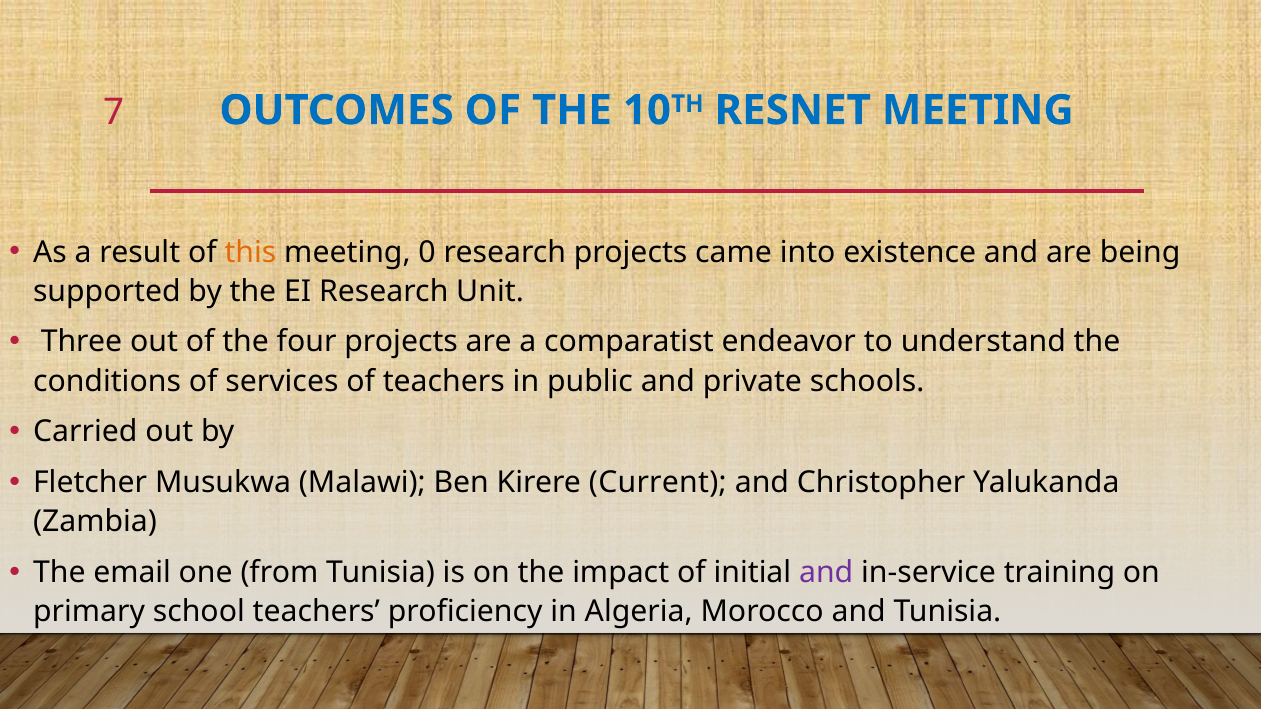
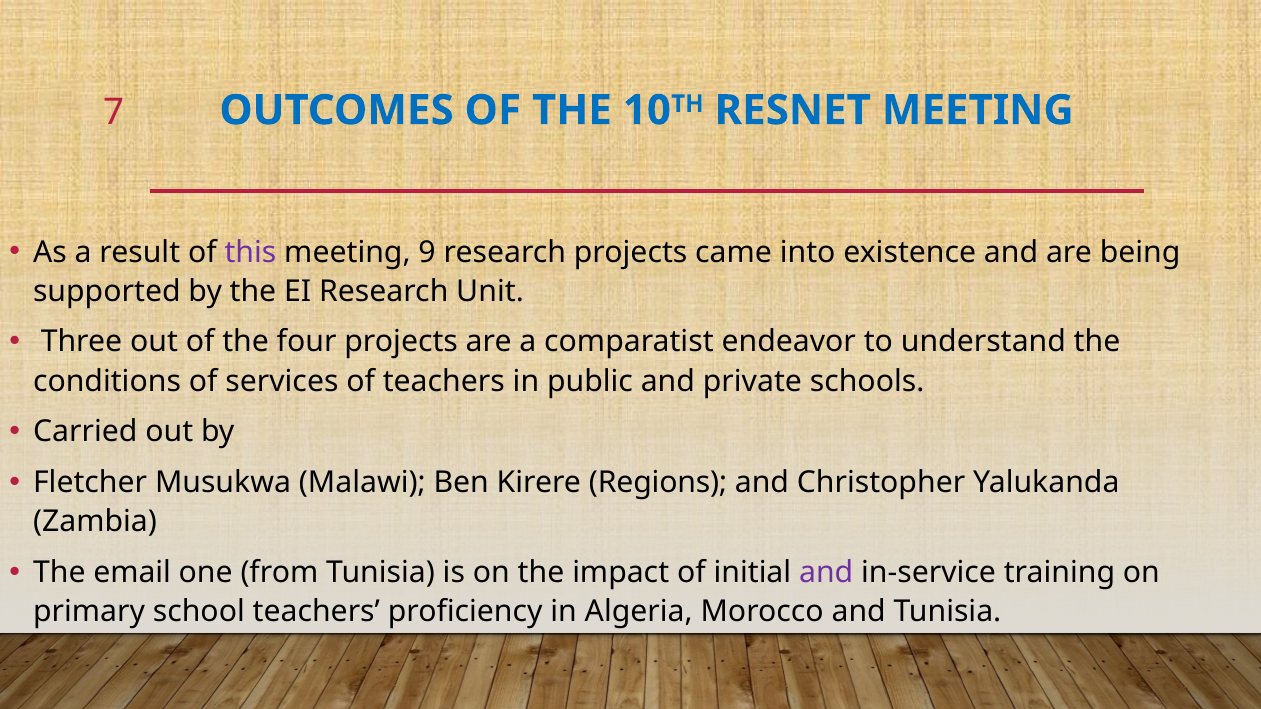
this colour: orange -> purple
0: 0 -> 9
Current: Current -> Regions
